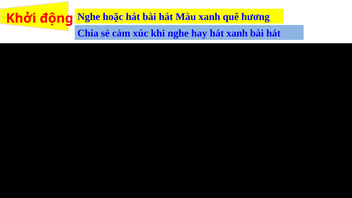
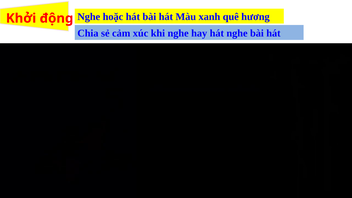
hát xanh: xanh -> nghe
